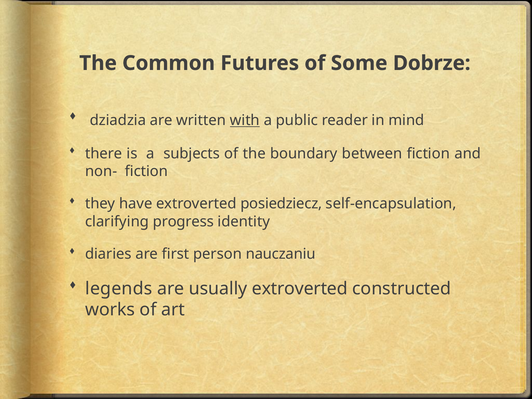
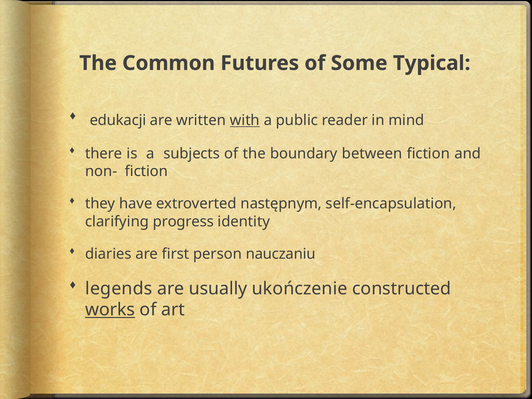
Dobrze: Dobrze -> Typical
dziadzia: dziadzia -> edukacji
posiedziecz: posiedziecz -> następnym
usually extroverted: extroverted -> ukończenie
works underline: none -> present
